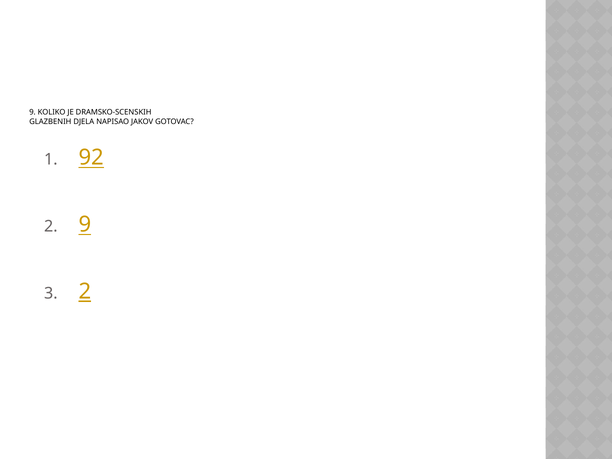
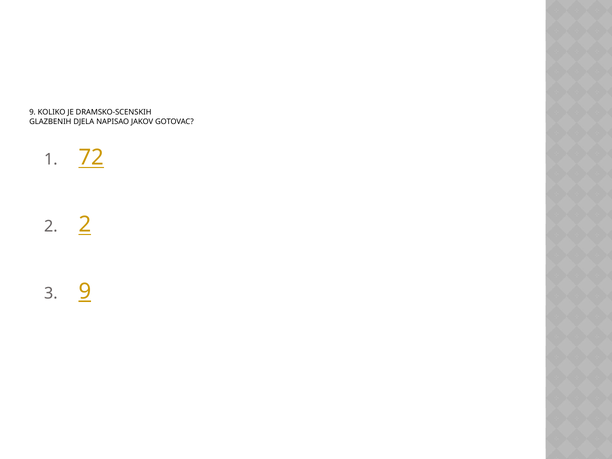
92: 92 -> 72
9 at (85, 224): 9 -> 2
2 at (85, 291): 2 -> 9
